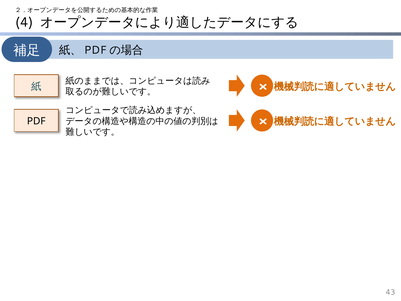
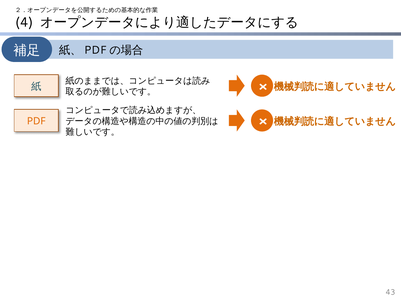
PDF colour: black -> orange
